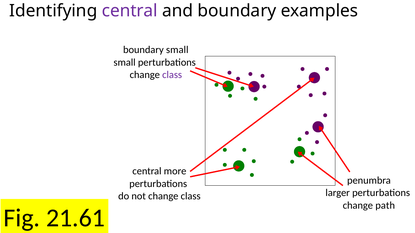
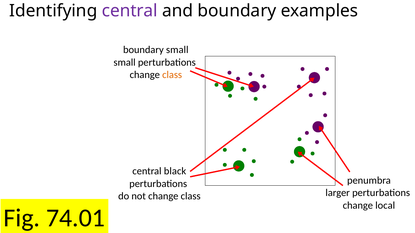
class at (172, 75) colour: purple -> orange
more: more -> black
path: path -> local
21.61: 21.61 -> 74.01
